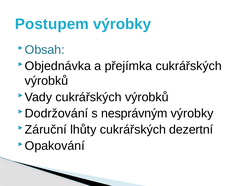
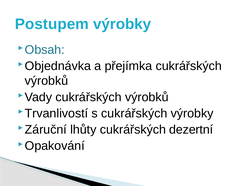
Dodržování: Dodržování -> Trvanlivostí
s nesprávným: nesprávným -> cukrářských
